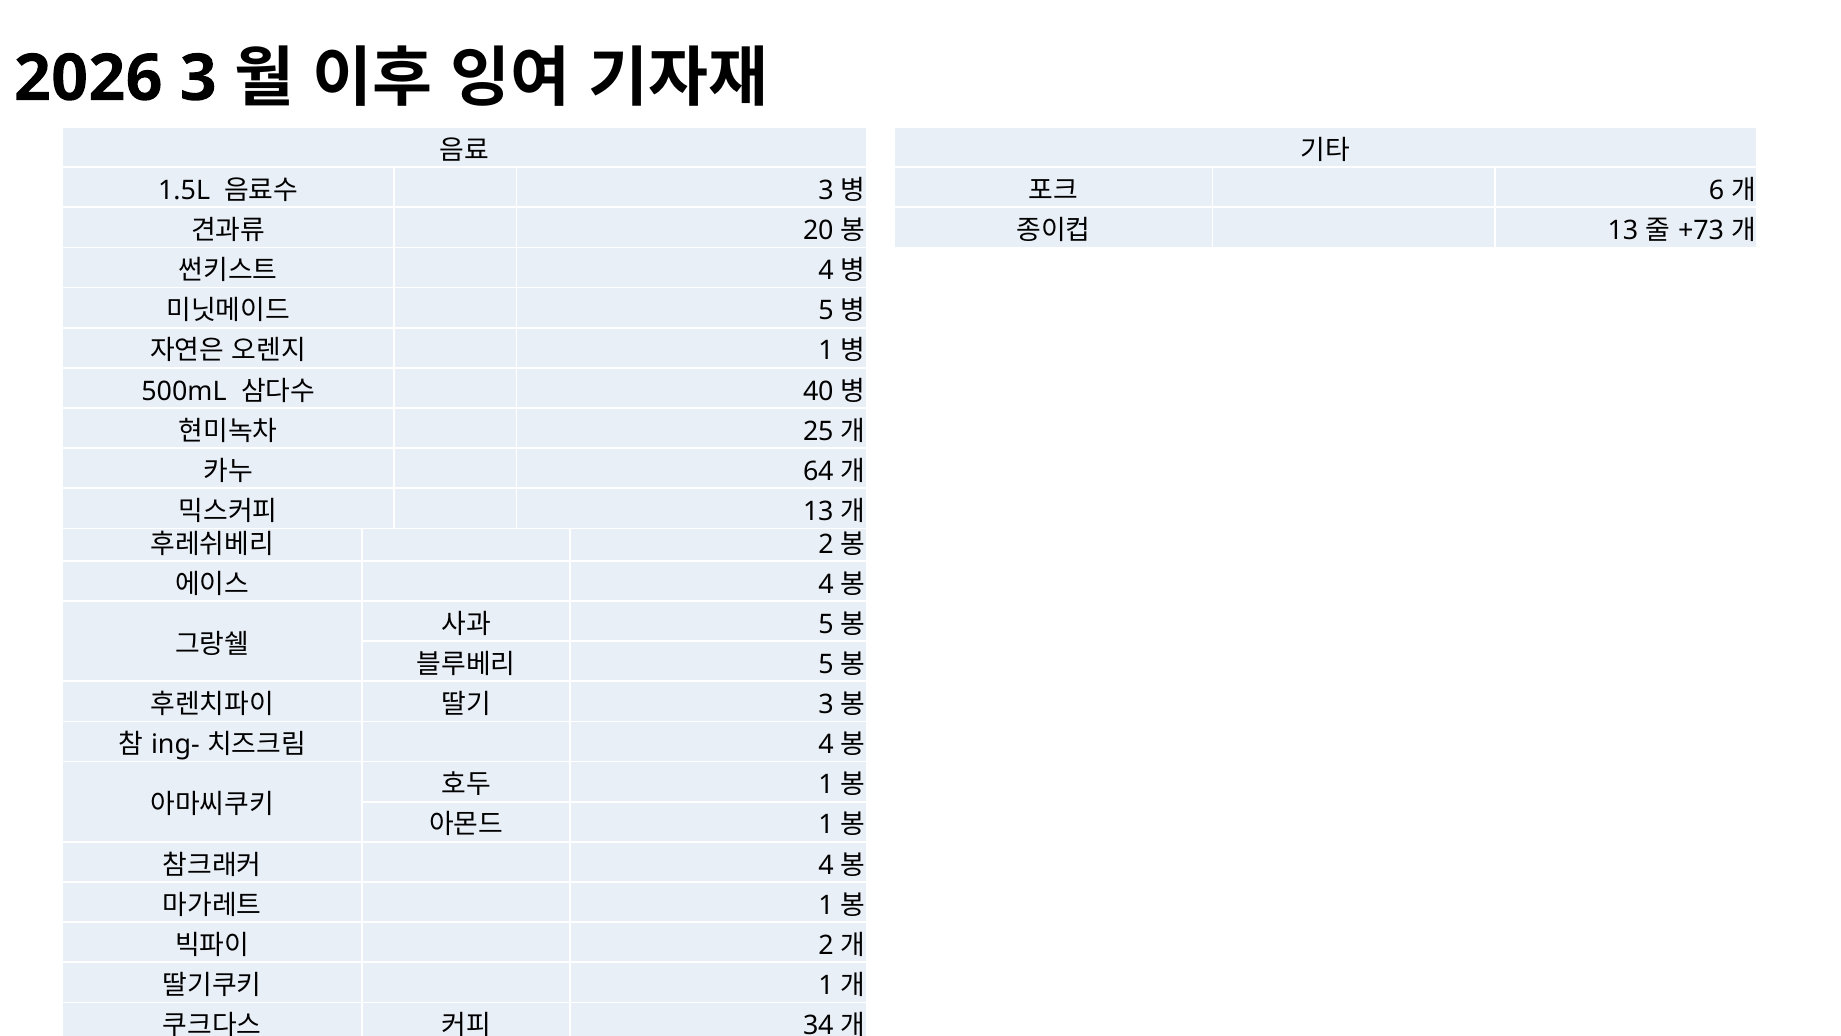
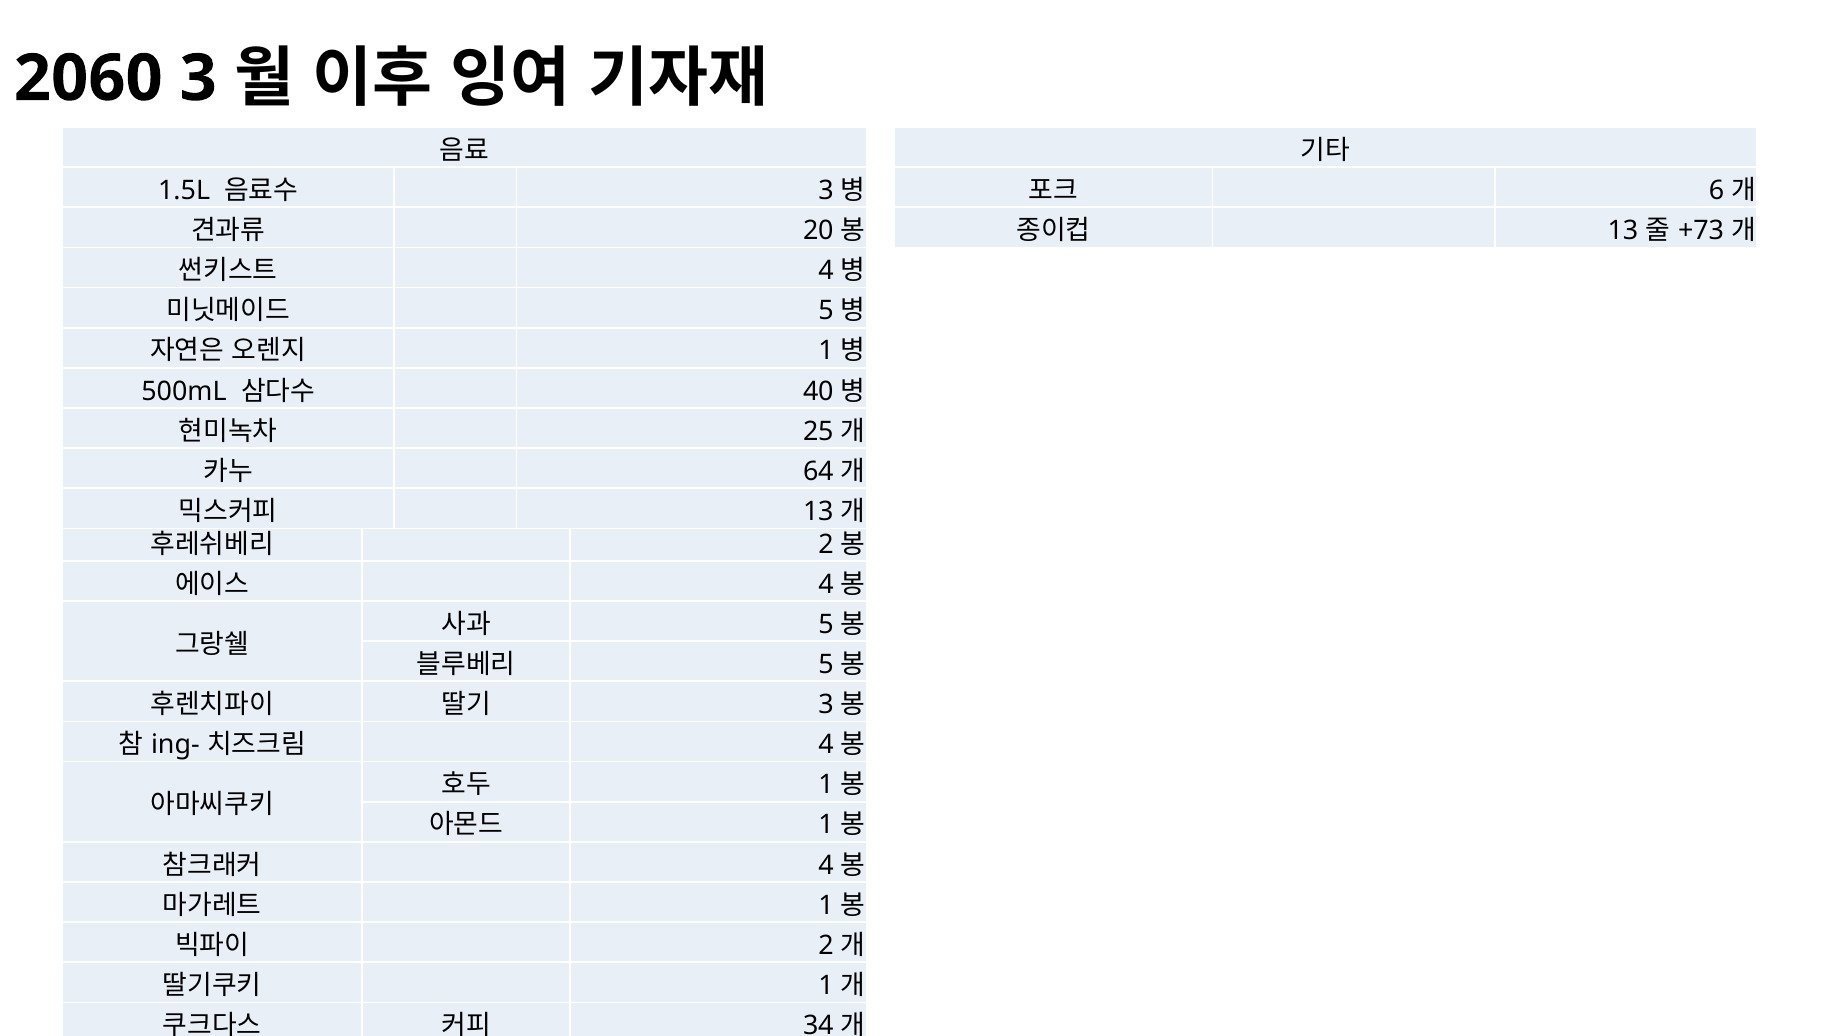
2026: 2026 -> 2060
